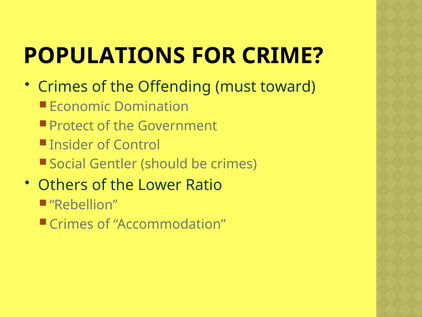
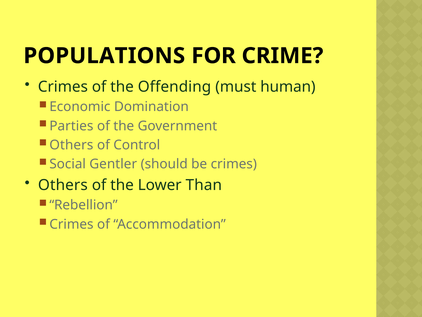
toward: toward -> human
Protect: Protect -> Parties
Insider at (71, 145): Insider -> Others
Ratio: Ratio -> Than
